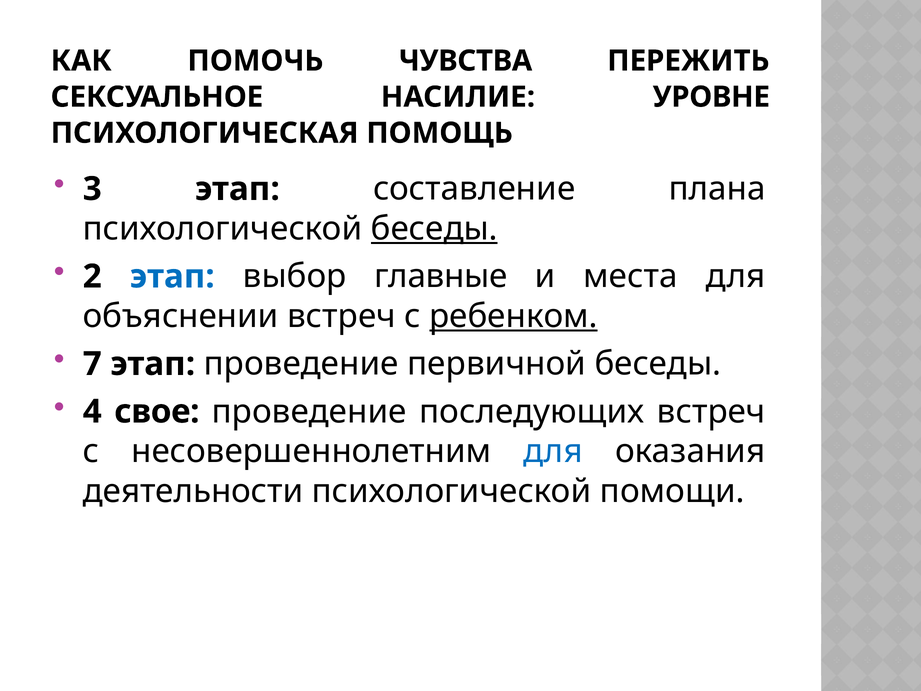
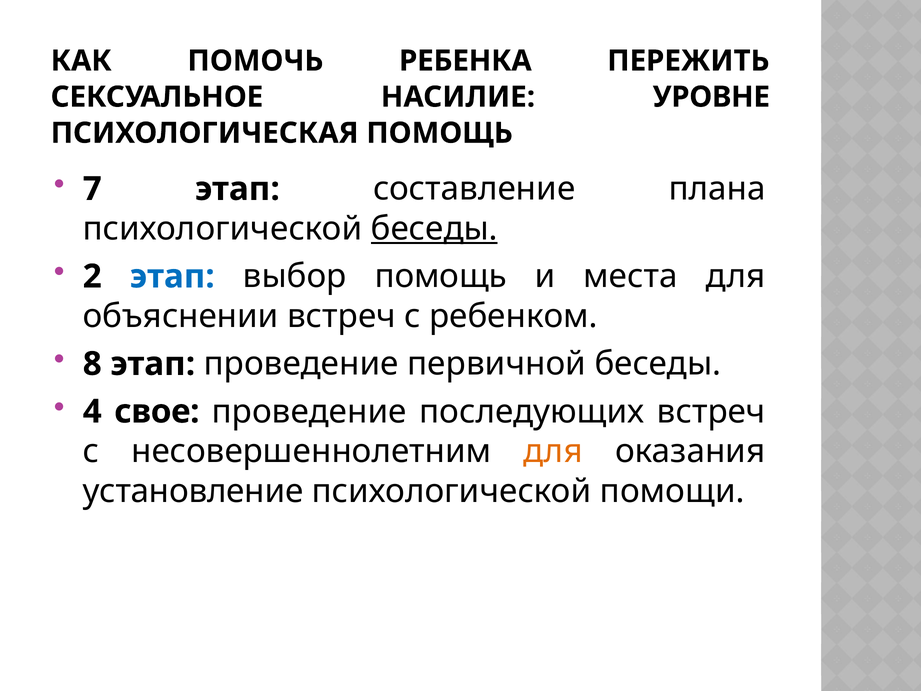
ЧУВСТВА: ЧУВСТВА -> РЕБЕНКА
3: 3 -> 7
выбор главные: главные -> помощь
ребенком underline: present -> none
7: 7 -> 8
для at (553, 451) colour: blue -> orange
деятельности: деятельности -> установление
